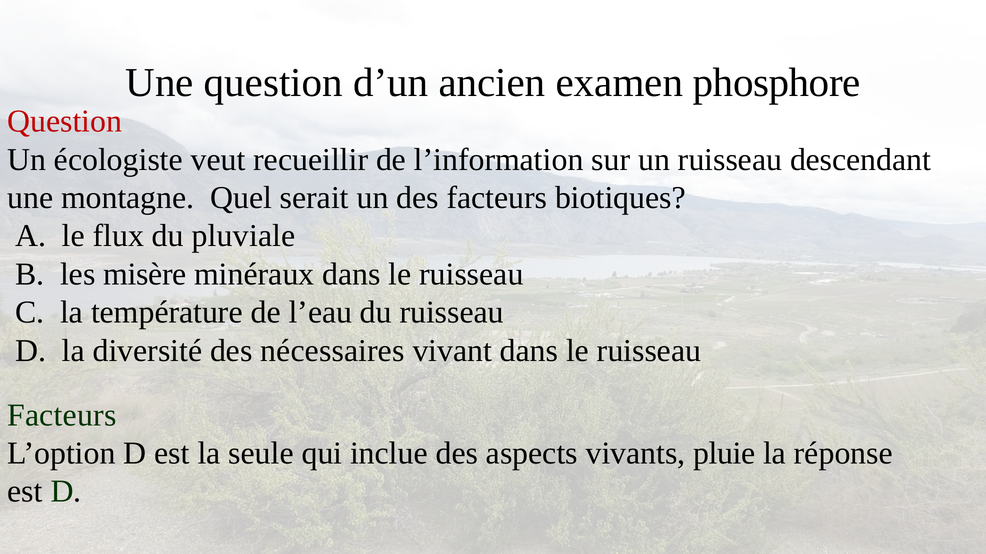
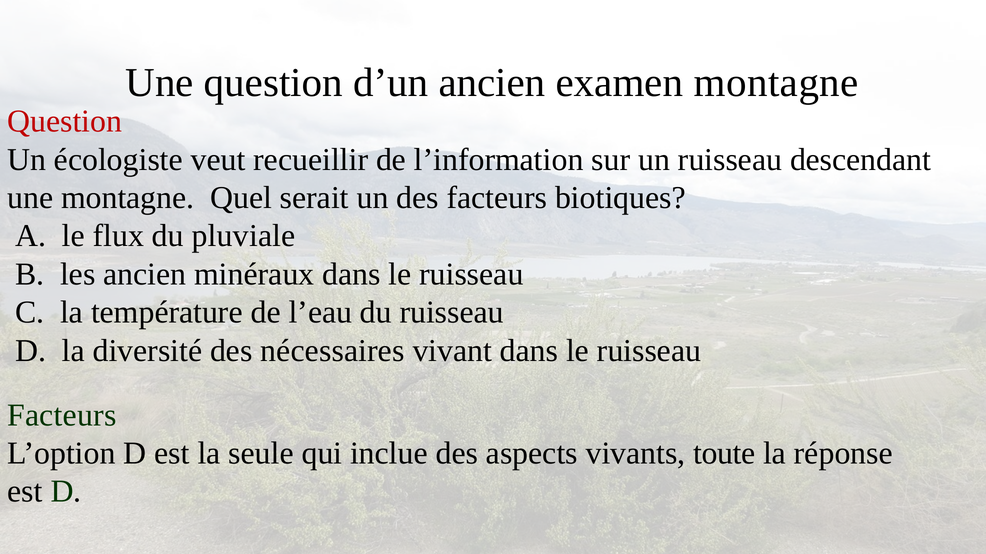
examen phosphore: phosphore -> montagne
les misère: misère -> ancien
pluie: pluie -> toute
